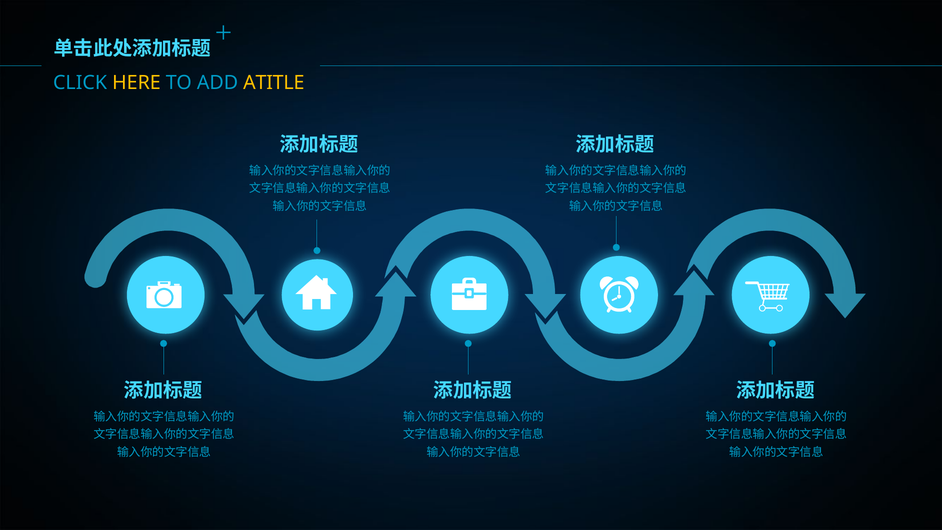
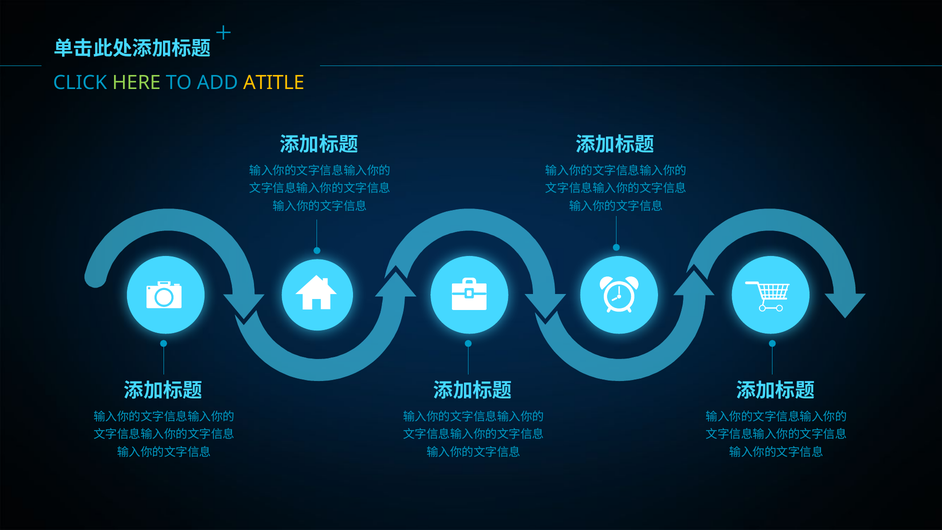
HERE colour: yellow -> light green
